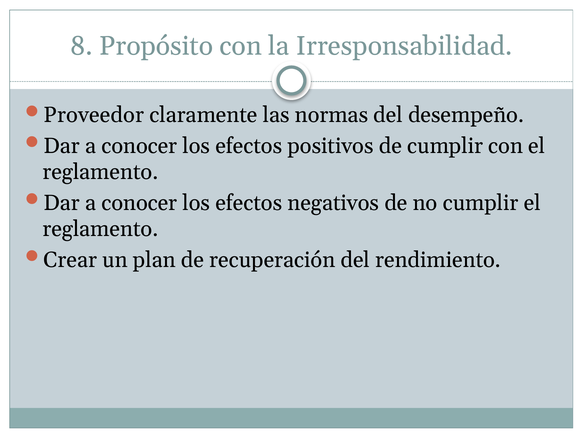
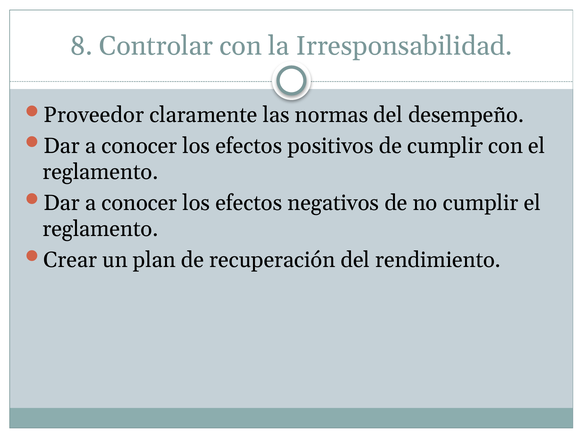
Propósito: Propósito -> Controlar
